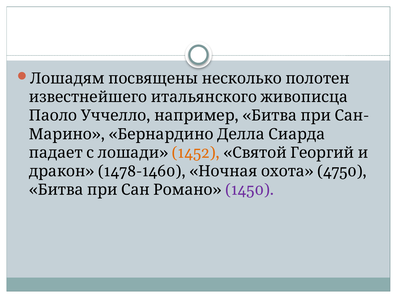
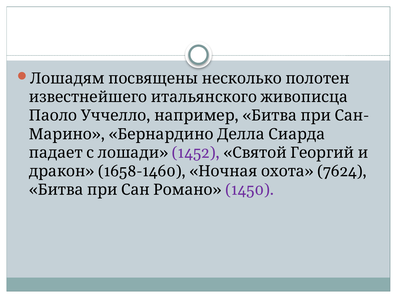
1452 colour: orange -> purple
1478-1460: 1478-1460 -> 1658-1460
4750: 4750 -> 7624
